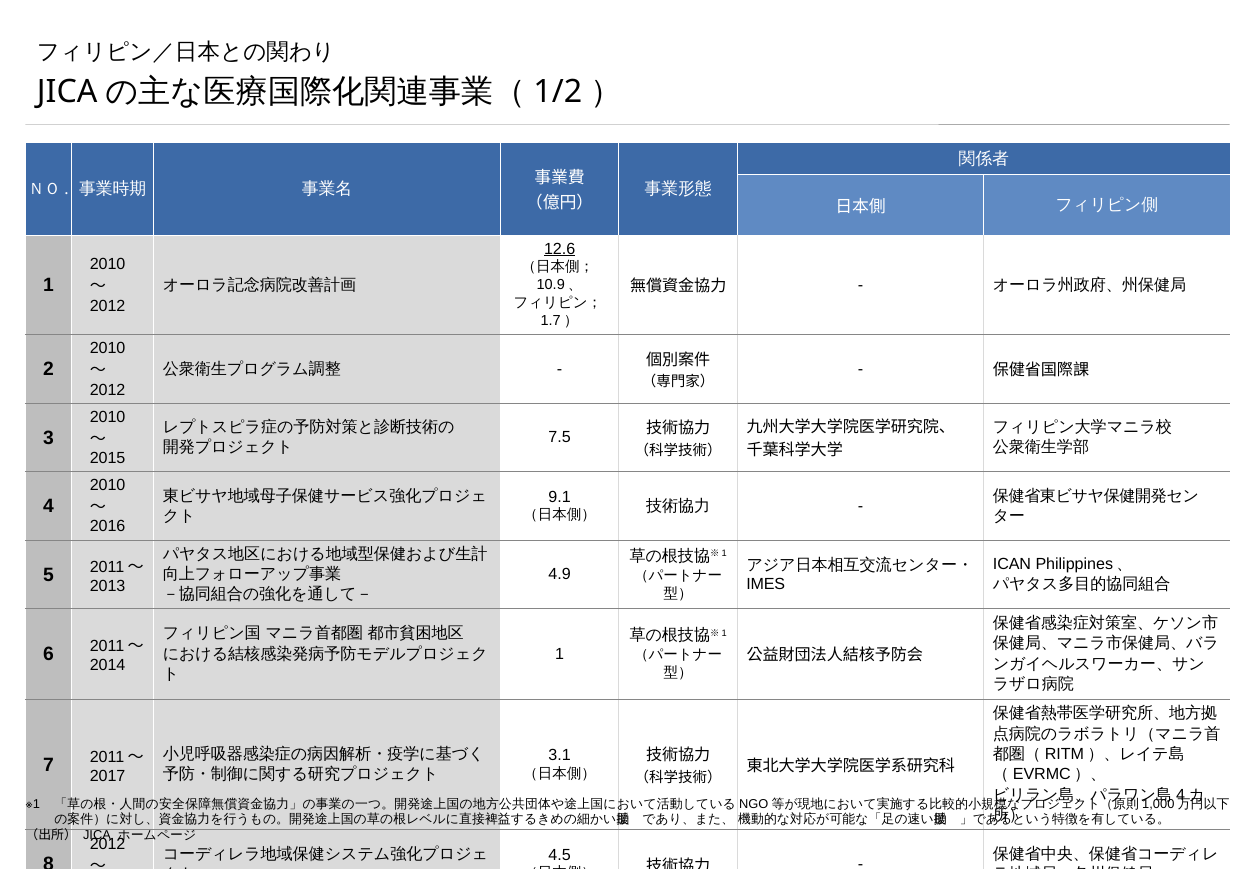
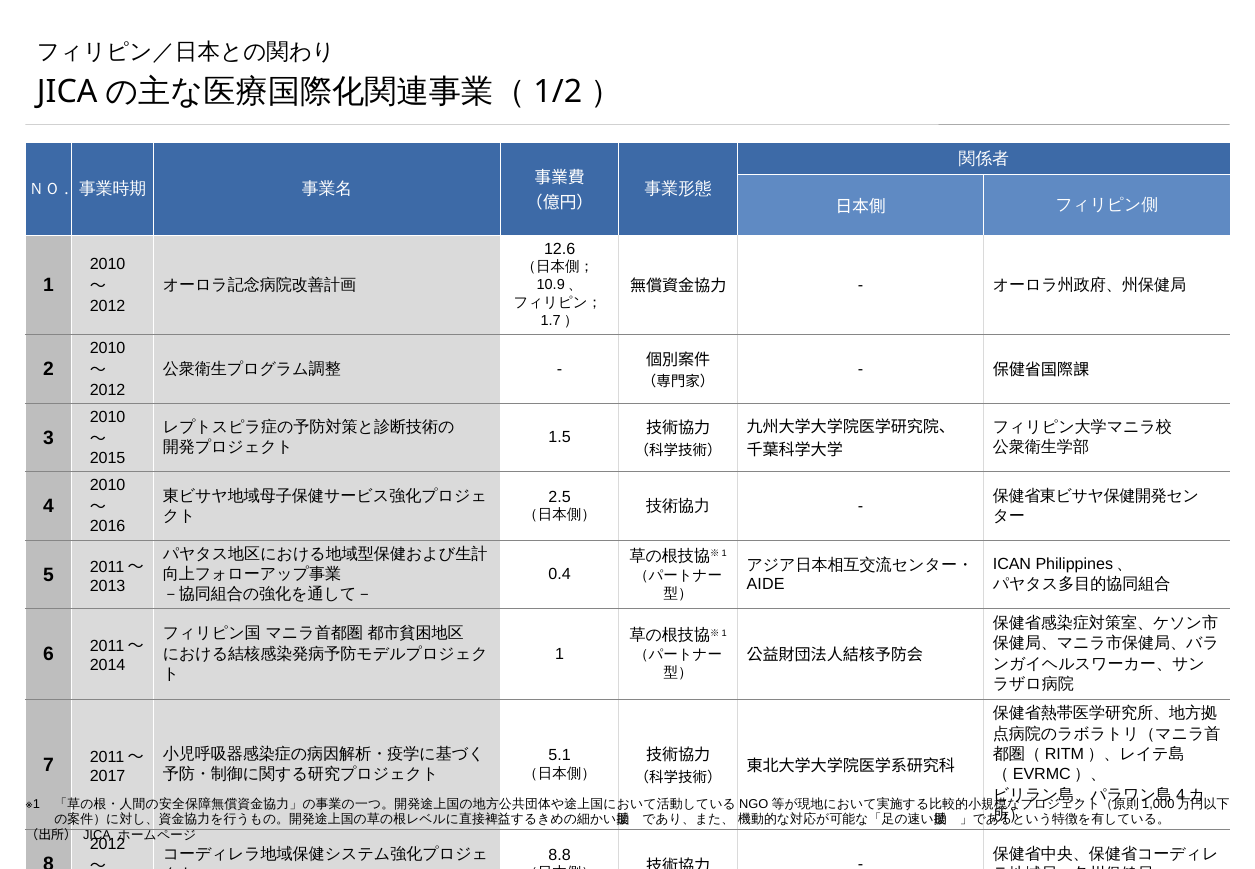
12.6 underline: present -> none
7.5: 7.5 -> 1.5
9.1: 9.1 -> 2.5
4.9: 4.9 -> 0.4
IMES: IMES -> AIDE
3.1: 3.1 -> 5.1
4.5: 4.5 -> 8.8
